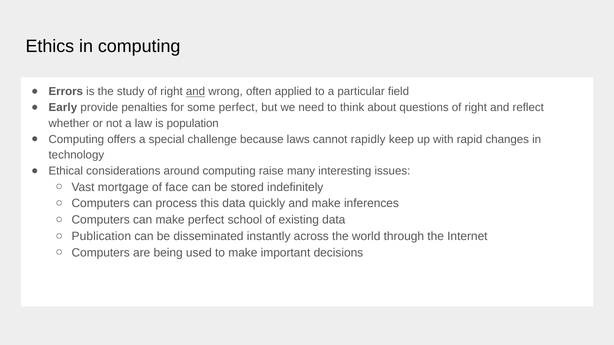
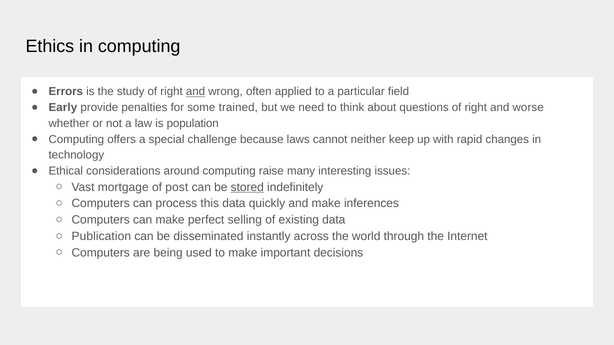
some perfect: perfect -> trained
reflect: reflect -> worse
rapidly: rapidly -> neither
face: face -> post
stored underline: none -> present
school: school -> selling
